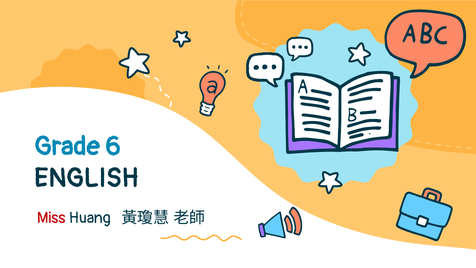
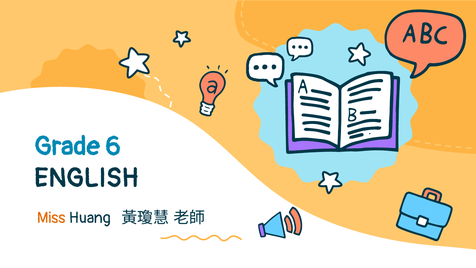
Miss colour: red -> orange
